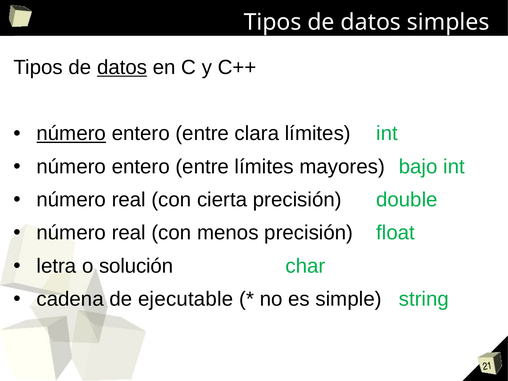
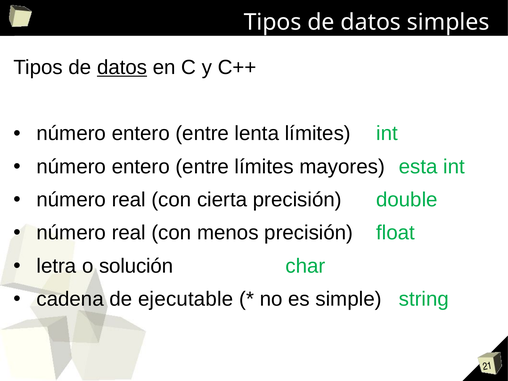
número at (71, 134) underline: present -> none
clara: clara -> lenta
bajo: bajo -> esta
